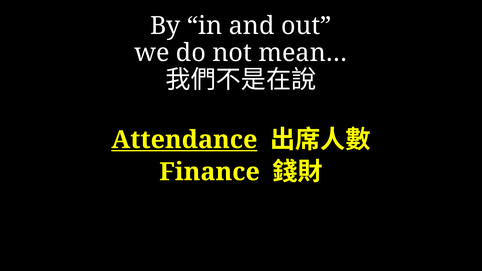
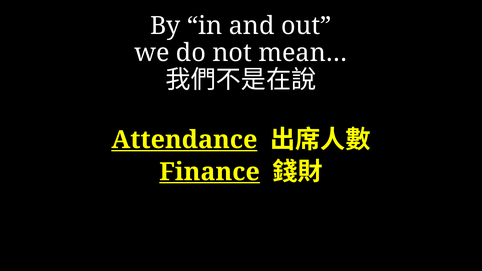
Finance underline: none -> present
